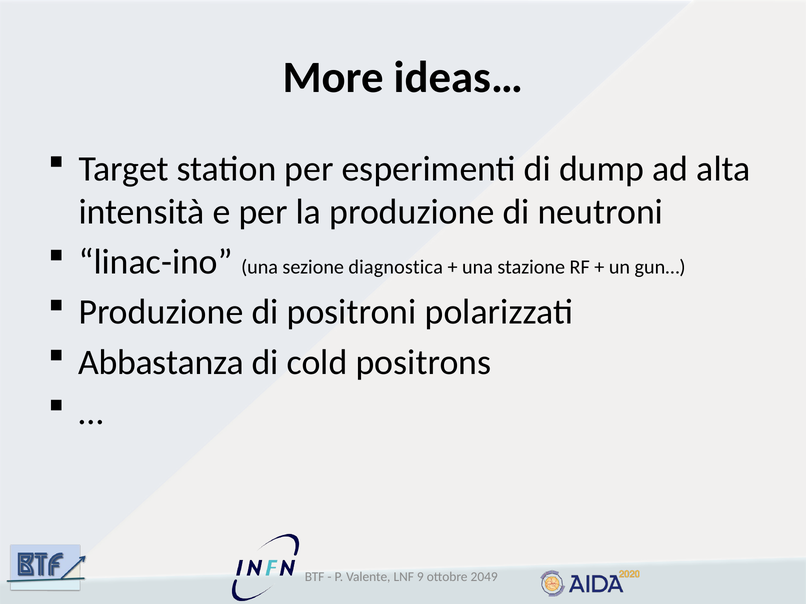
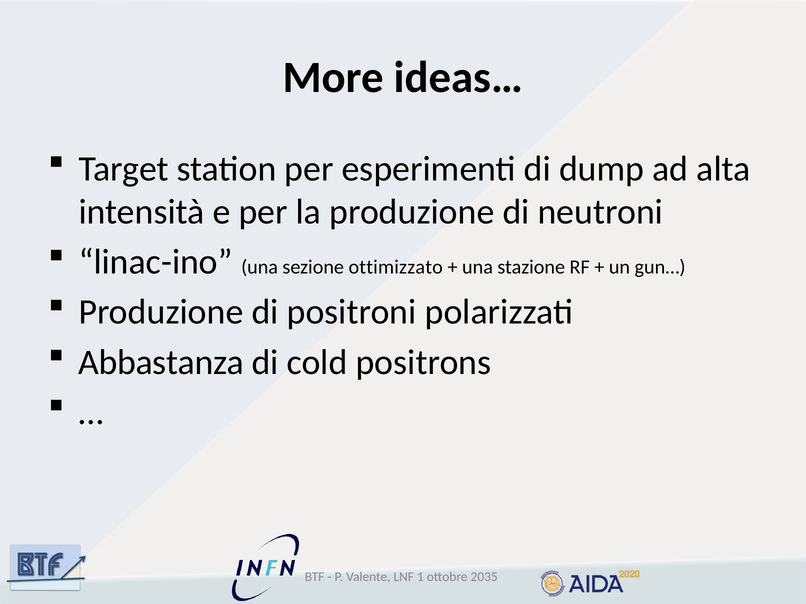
diagnostica: diagnostica -> ottimizzato
9: 9 -> 1
2049: 2049 -> 2035
